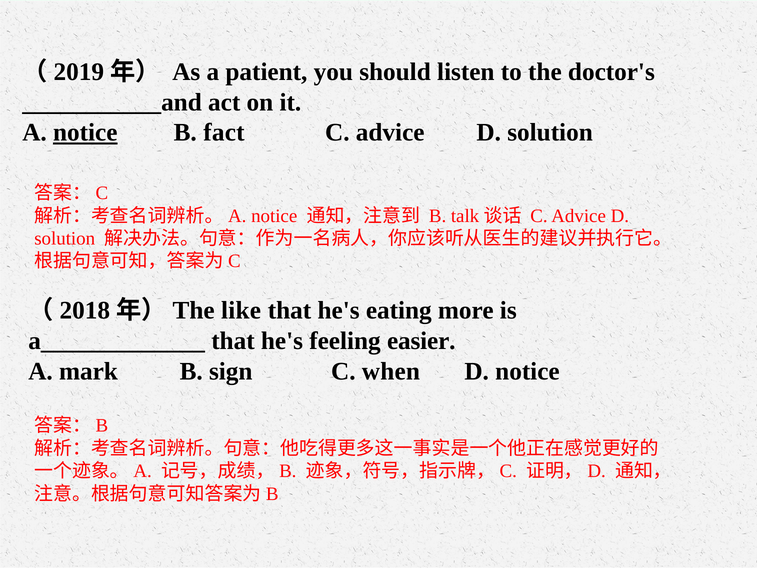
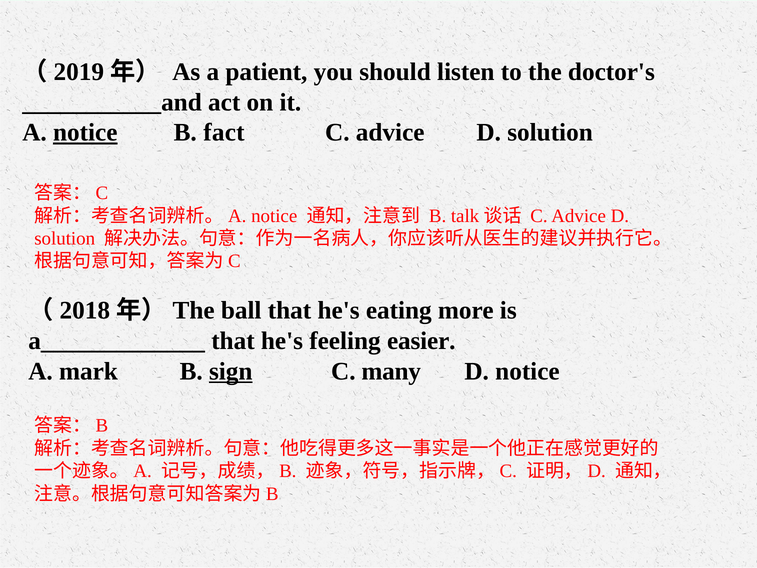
like: like -> ball
sign underline: none -> present
when: when -> many
